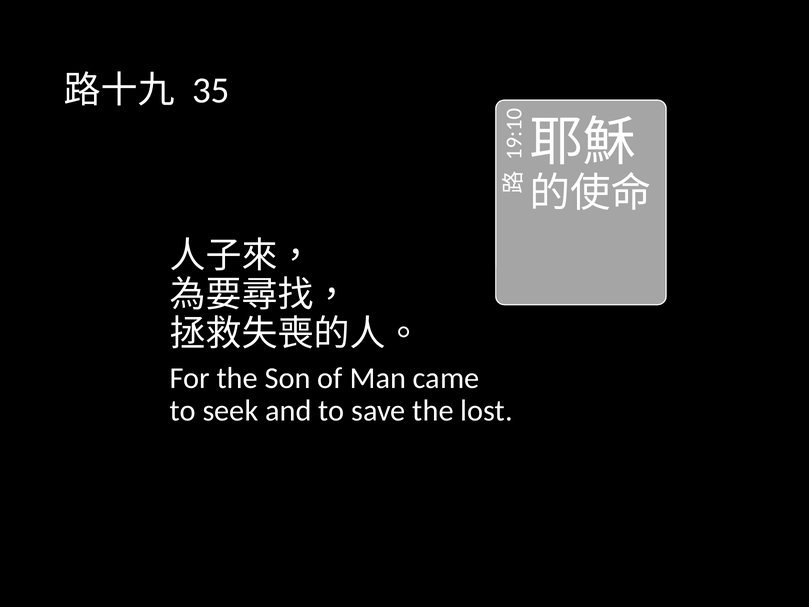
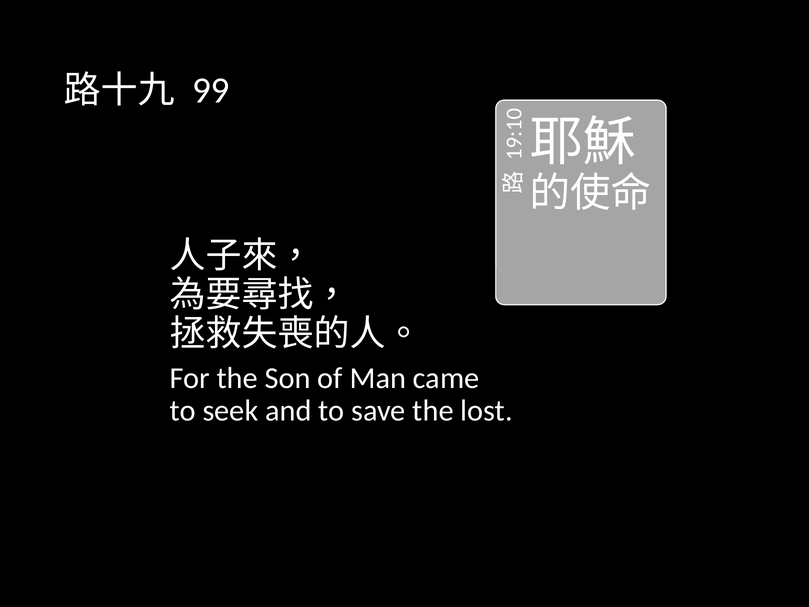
35: 35 -> 99
